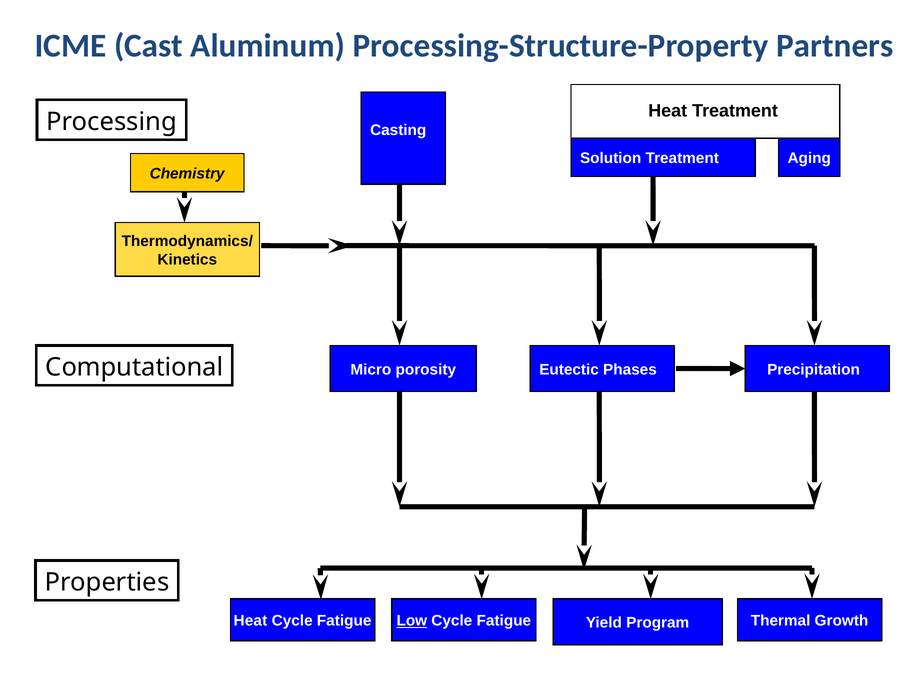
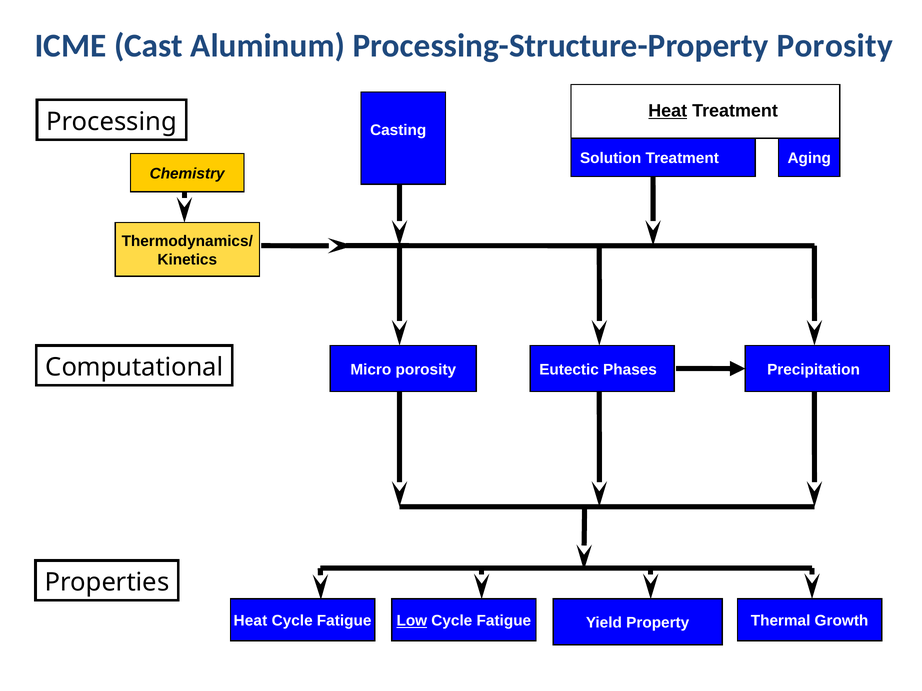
Processing-Structure-Property Partners: Partners -> Porosity
Heat at (668, 111) underline: none -> present
Program: Program -> Property
